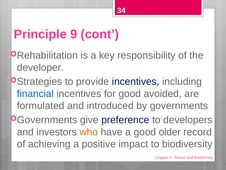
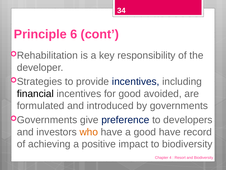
9: 9 -> 6
financial colour: blue -> black
good older: older -> have
